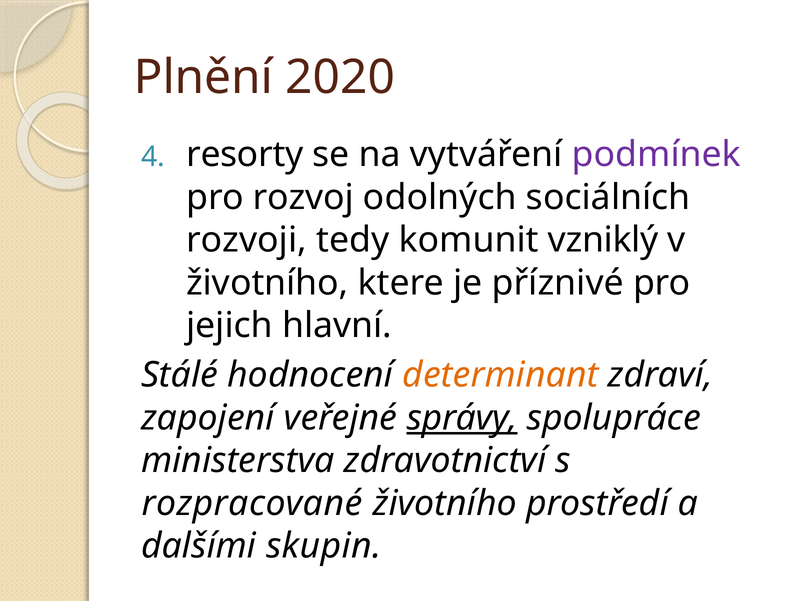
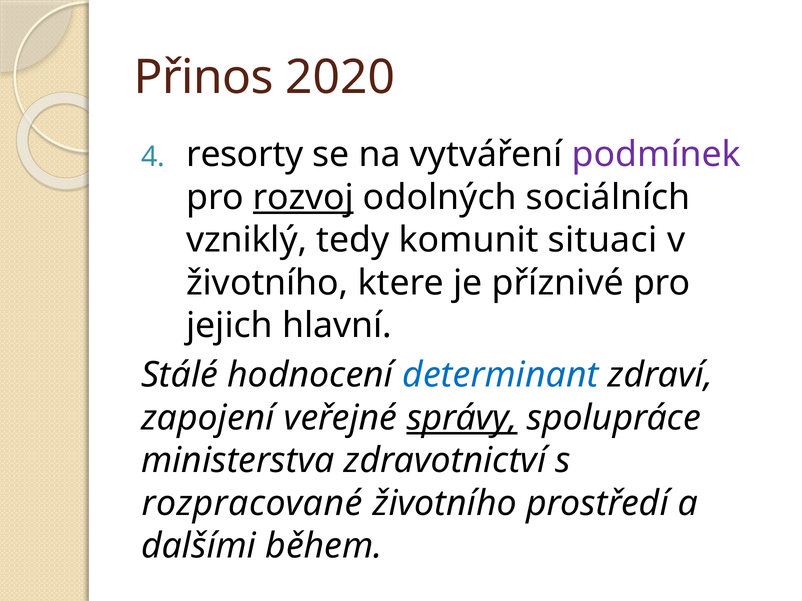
Plnění: Plnění -> Přinos
rozvoj underline: none -> present
rozvoji: rozvoji -> vzniklý
vzniklý: vzniklý -> situaci
determinant colour: orange -> blue
skupin: skupin -> během
